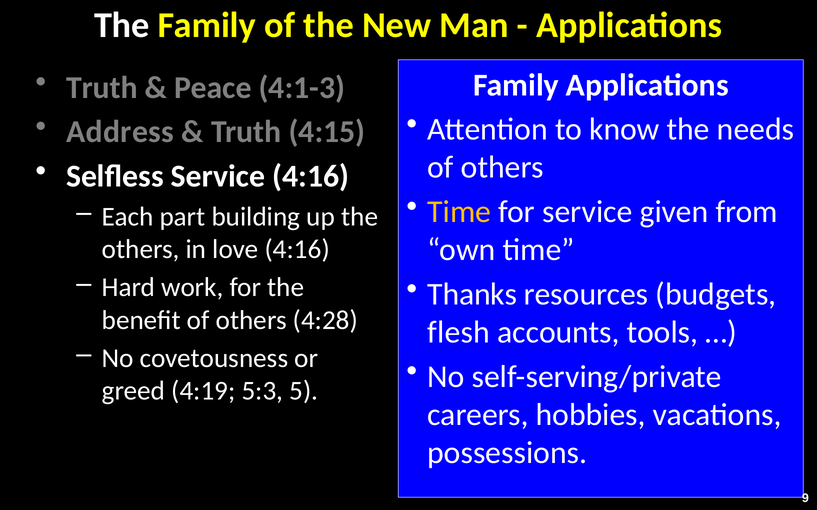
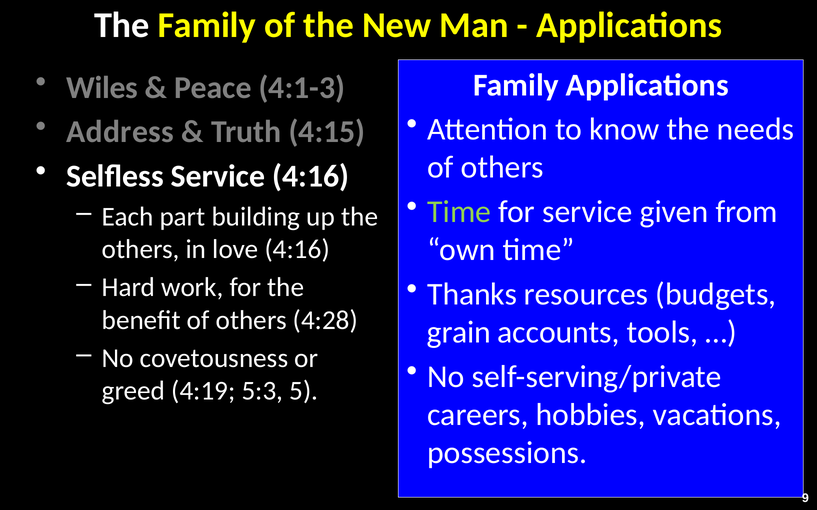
Truth at (102, 88): Truth -> Wiles
Time at (459, 212) colour: yellow -> light green
flesh: flesh -> grain
